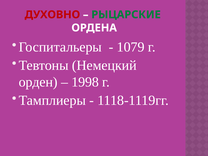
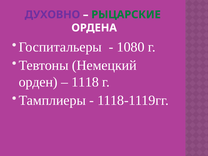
ДУХОВНО colour: red -> purple
1079: 1079 -> 1080
1998: 1998 -> 1118
